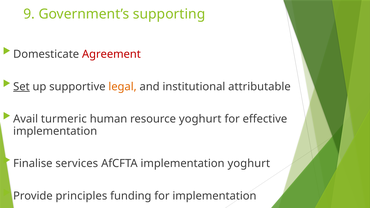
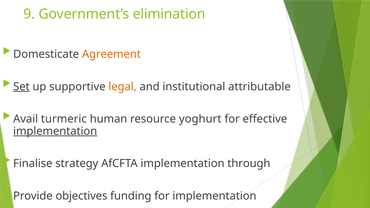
supporting: supporting -> elimination
Agreement colour: red -> orange
implementation at (55, 131) underline: none -> present
services: services -> strategy
implementation yoghurt: yoghurt -> through
principles: principles -> objectives
